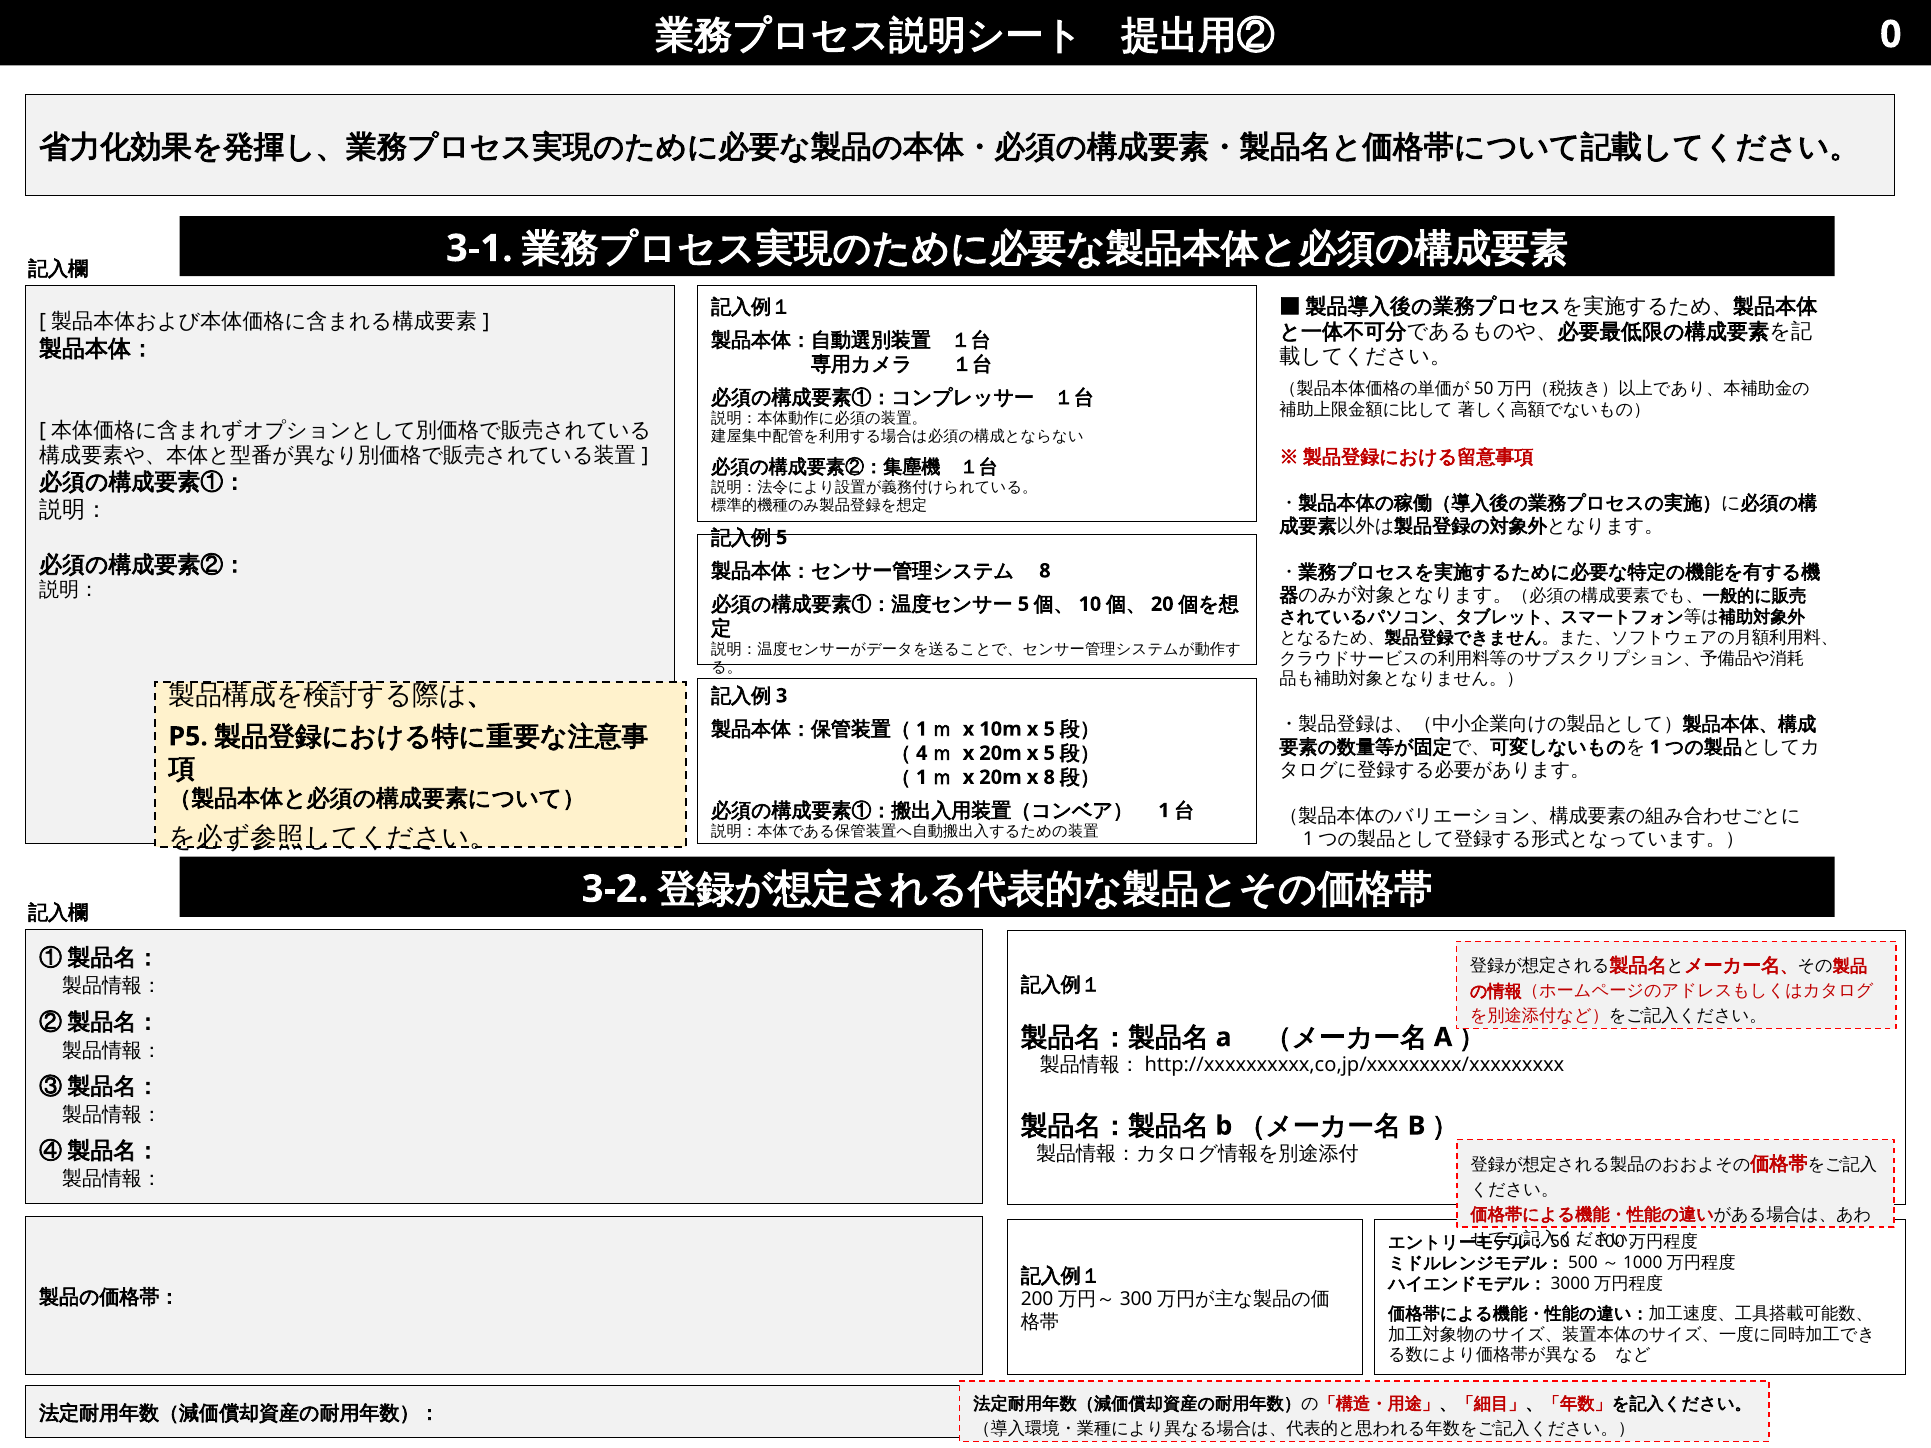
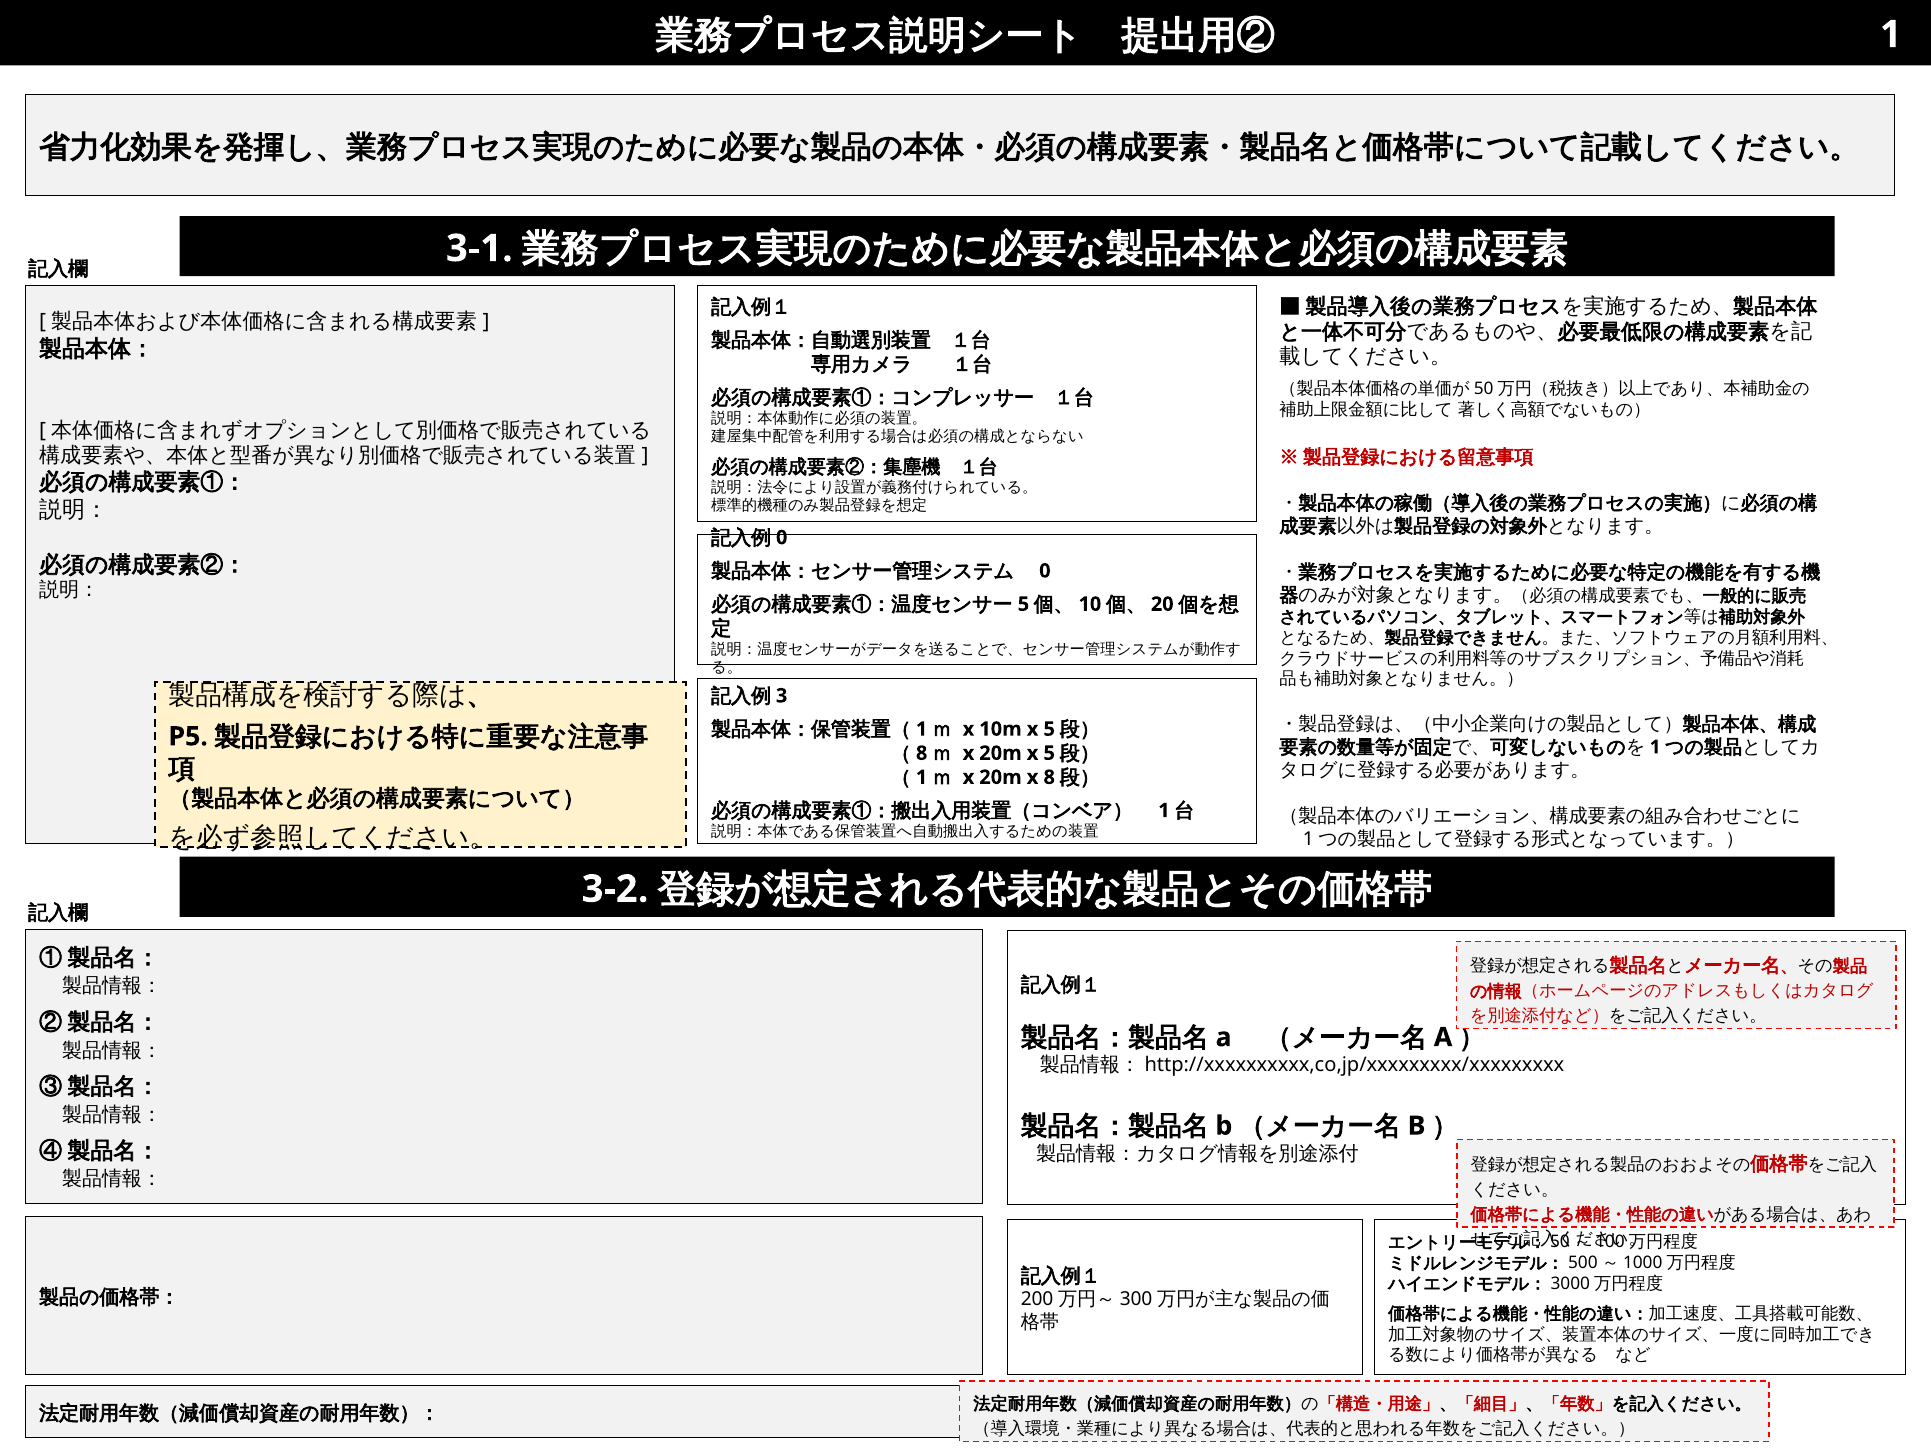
0 at (1891, 35): 0 -> 1
5 at (782, 538): 5 -> 0
8 at (1045, 571): 8 -> 0
4 at (922, 753): 4 -> 8
